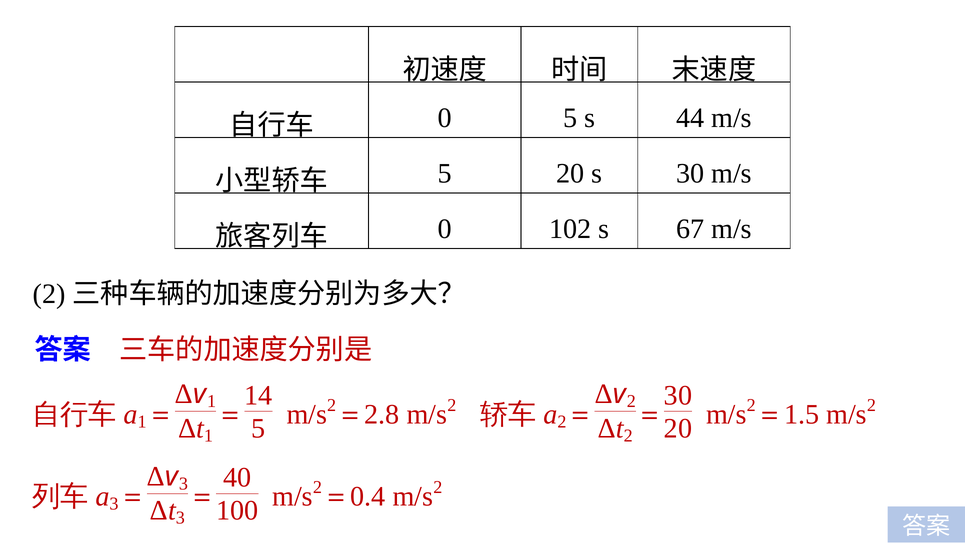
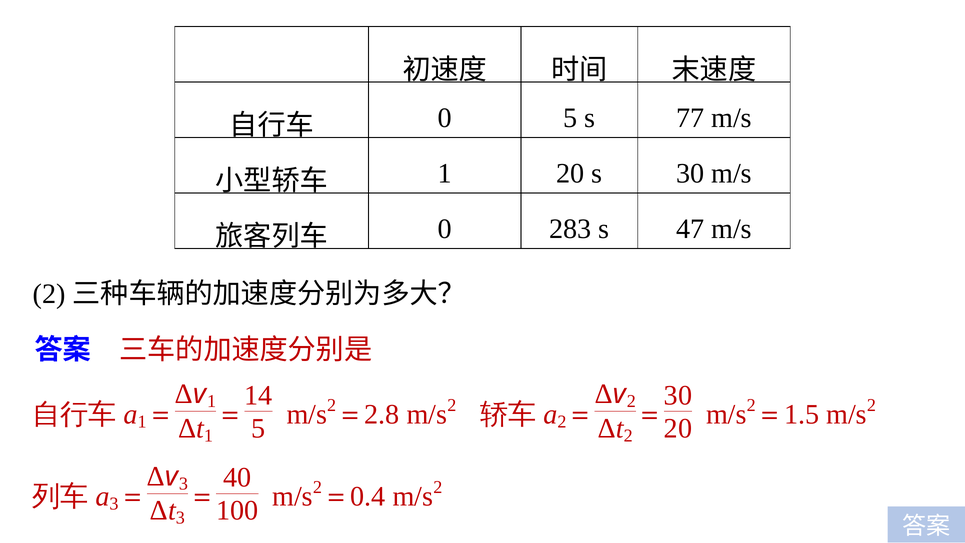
44: 44 -> 77
5 at (445, 173): 5 -> 1
102: 102 -> 283
67: 67 -> 47
